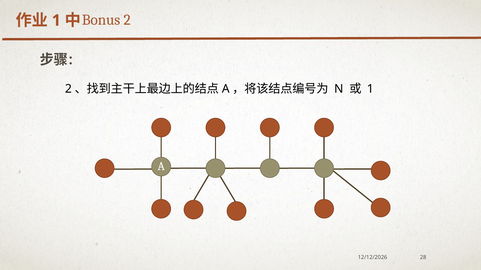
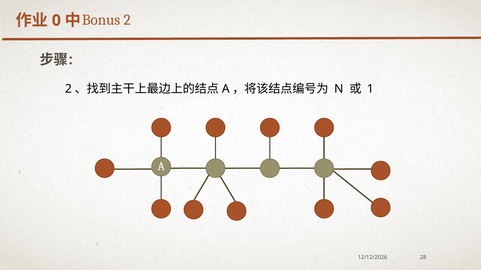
1 at (56, 20): 1 -> 0
